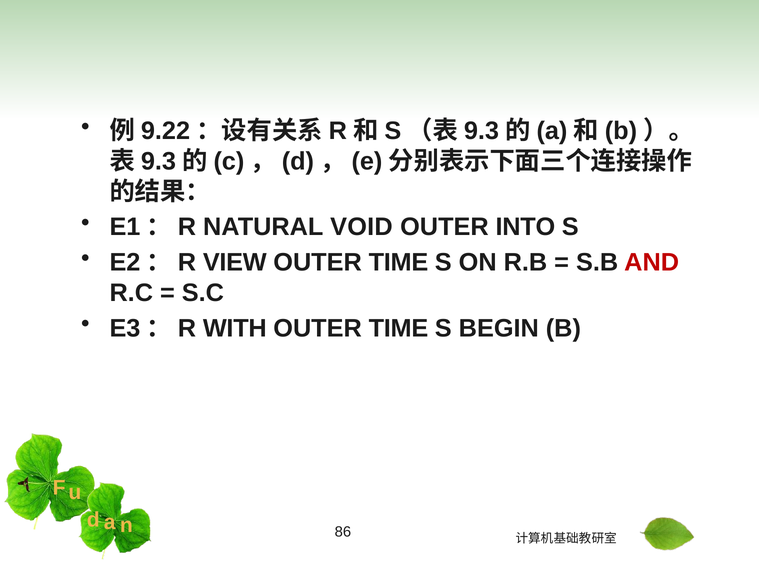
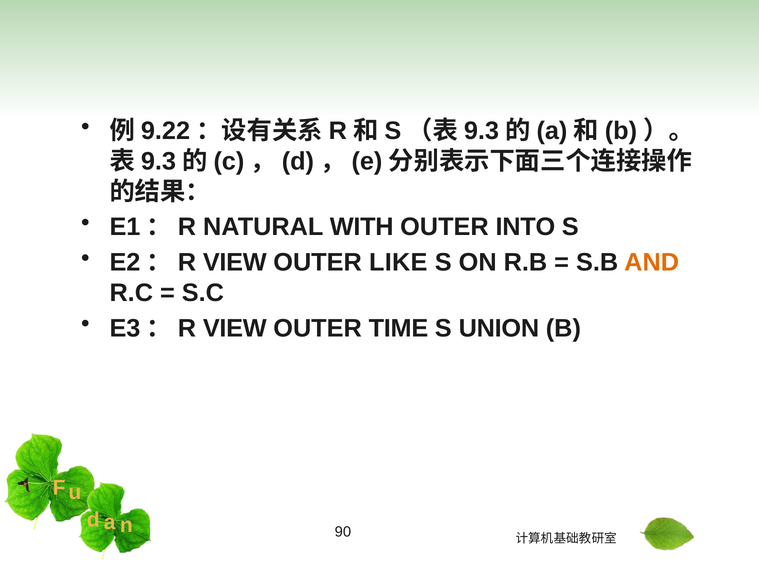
VOID: VOID -> WITH
TIME at (398, 263): TIME -> LIKE
AND colour: red -> orange
E3：R WITH: WITH -> VIEW
BEGIN: BEGIN -> UNION
86: 86 -> 90
